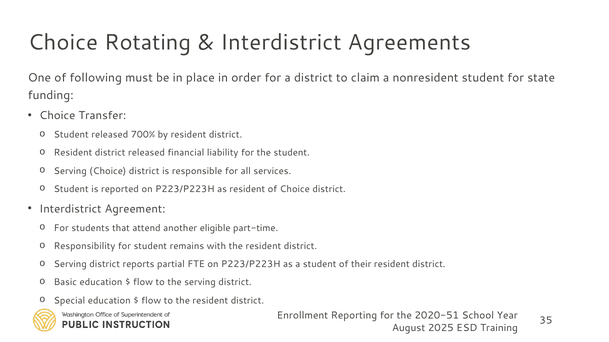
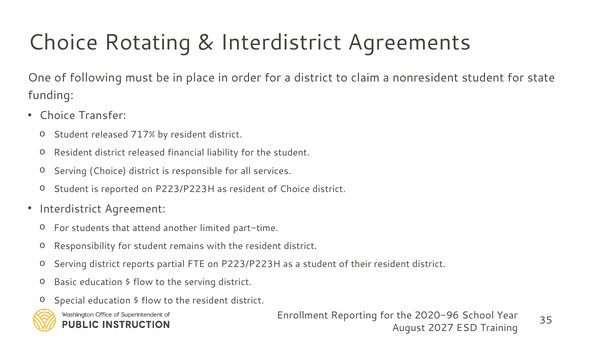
700%: 700% -> 717%
eligible: eligible -> limited
2020-51: 2020-51 -> 2020-96
2025: 2025 -> 2027
